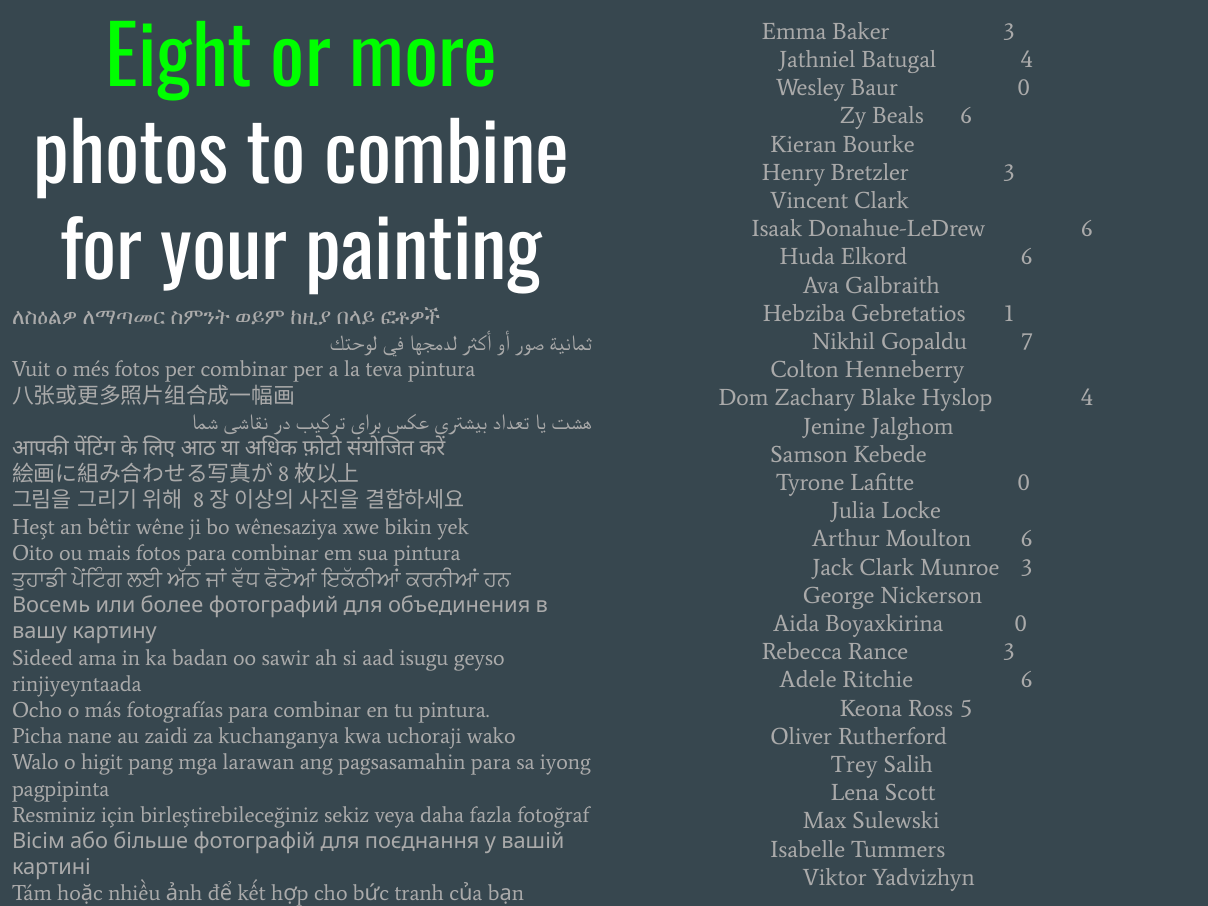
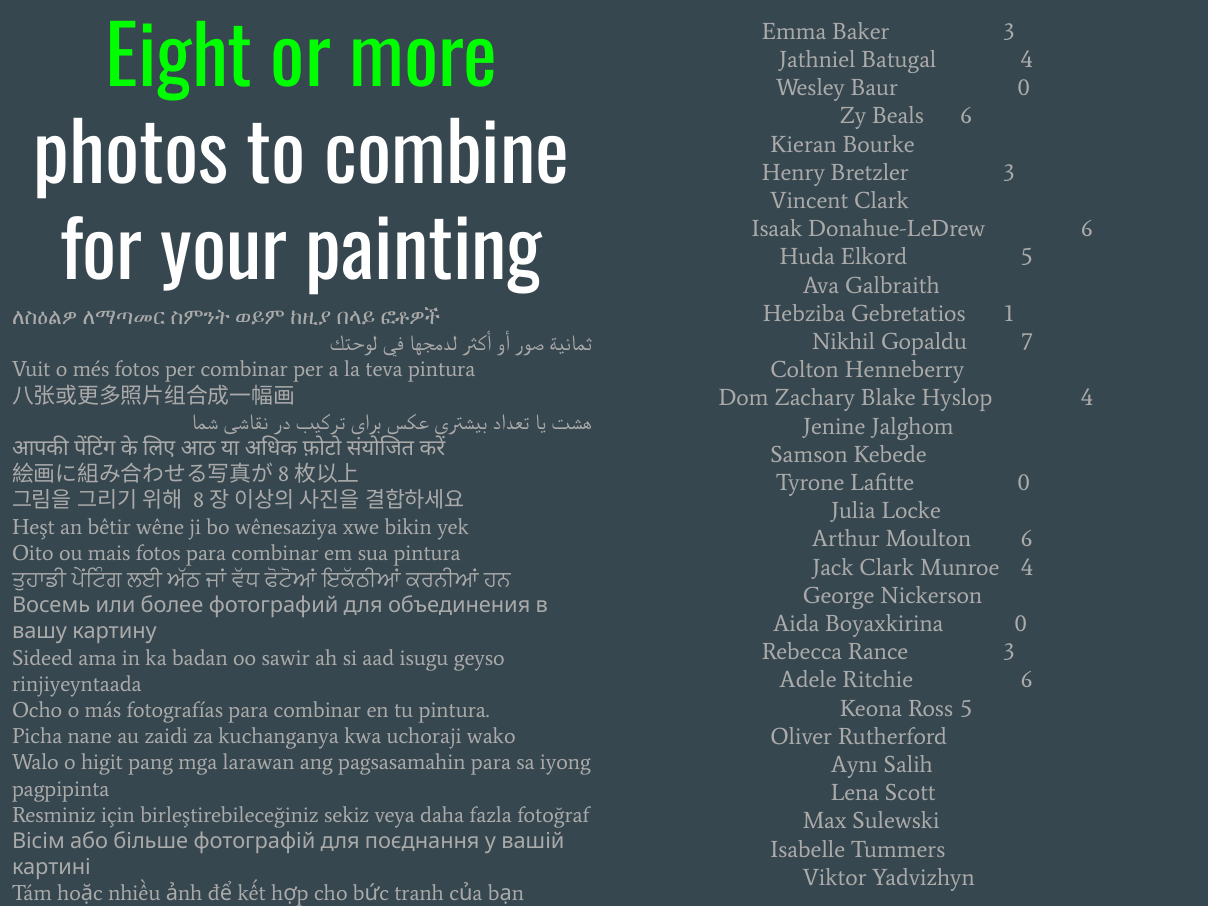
Elkord 6: 6 -> 5
Munroe 3: 3 -> 4
Trey: Trey -> Aynı
